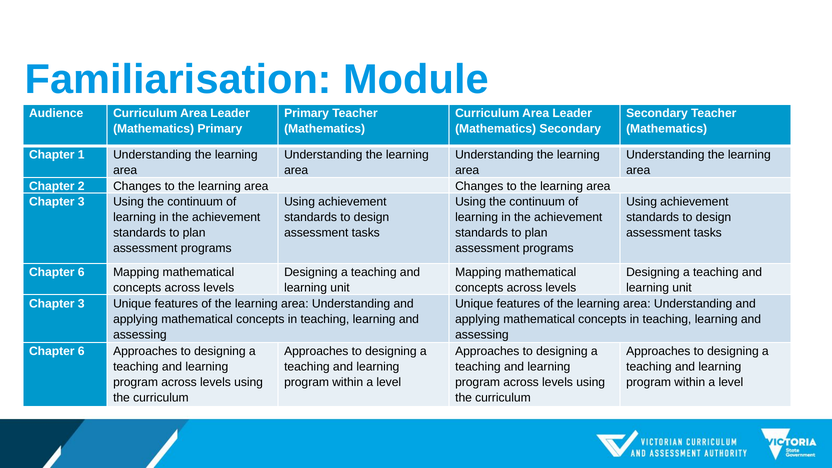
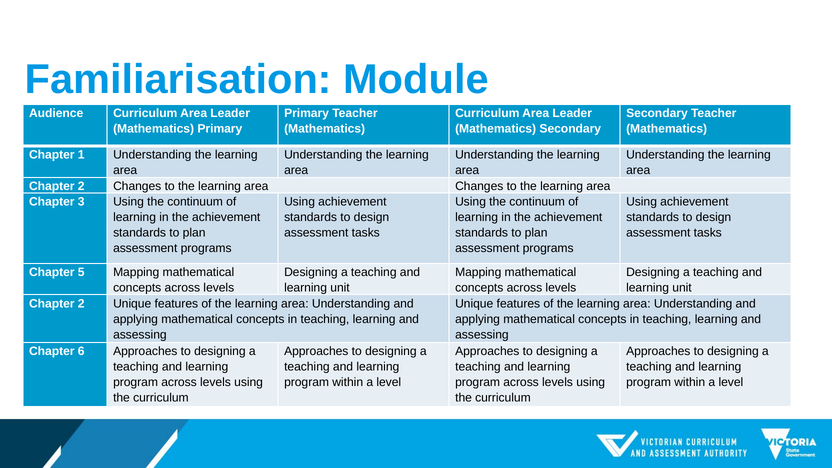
6 at (81, 272): 6 -> 5
3 at (81, 304): 3 -> 2
